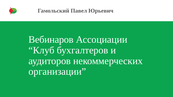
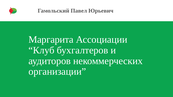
Вебинаров: Вебинаров -> Маргарита
